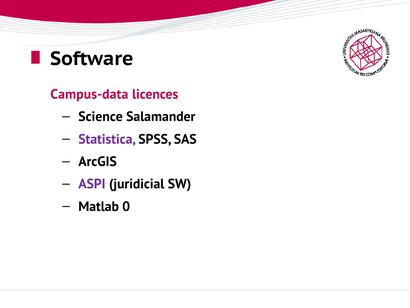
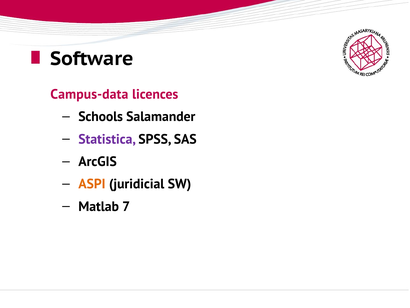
Science: Science -> Schools
ASPI colour: purple -> orange
0: 0 -> 7
